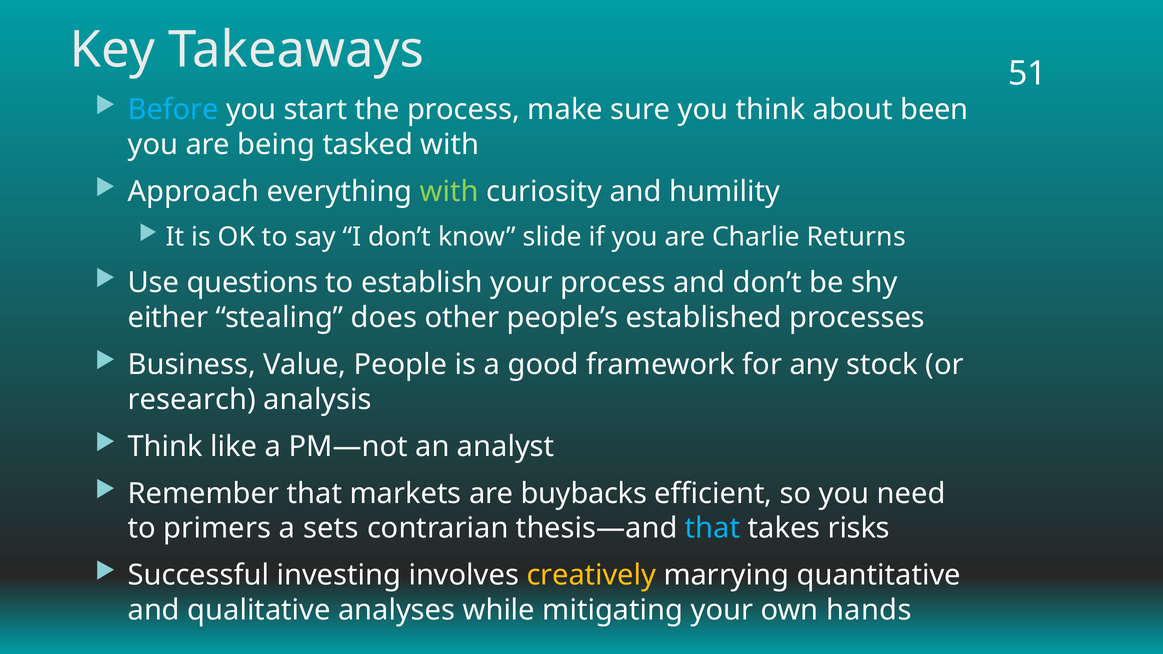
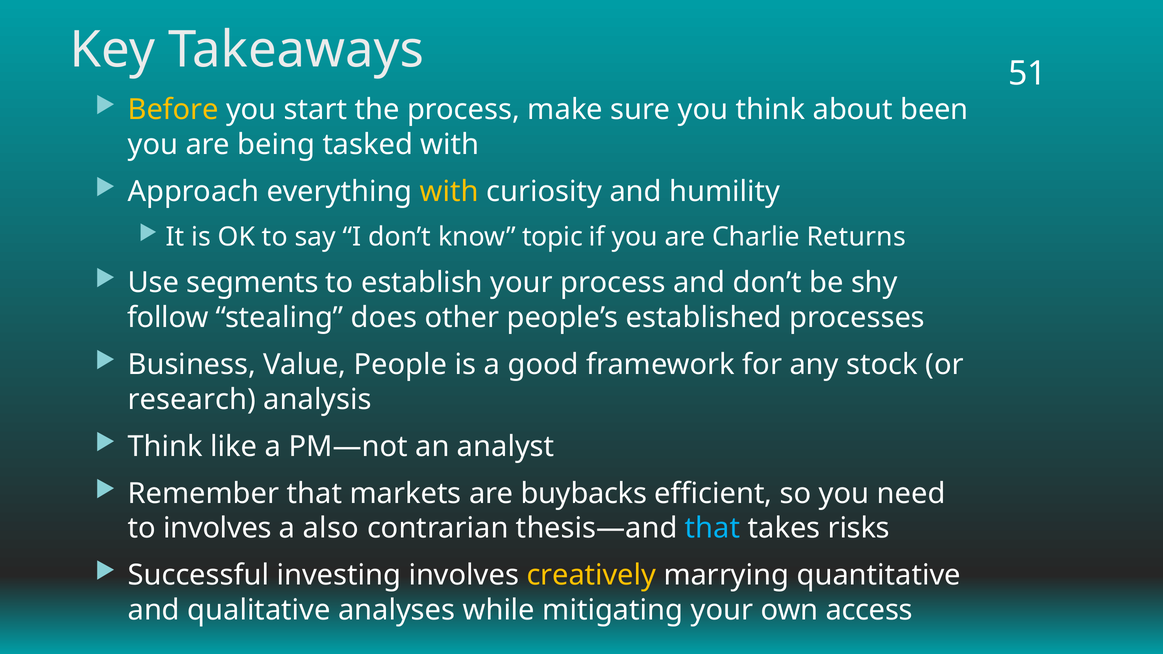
Before colour: light blue -> yellow
with at (449, 192) colour: light green -> yellow
slide: slide -> topic
questions: questions -> segments
either: either -> follow
to primers: primers -> involves
sets: sets -> also
hands: hands -> access
